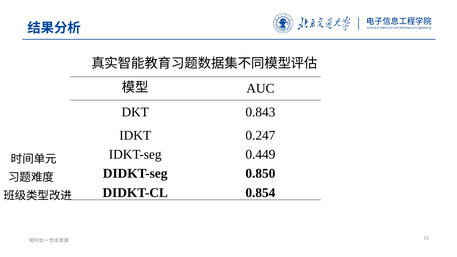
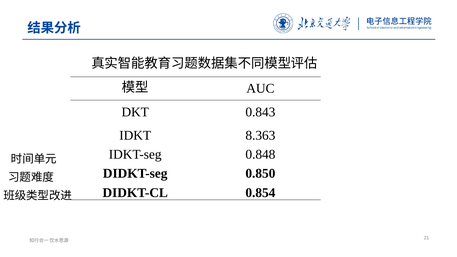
0.247: 0.247 -> 8.363
0.449: 0.449 -> 0.848
